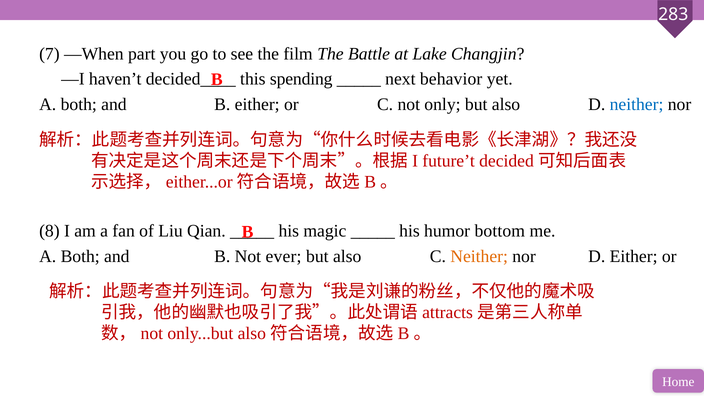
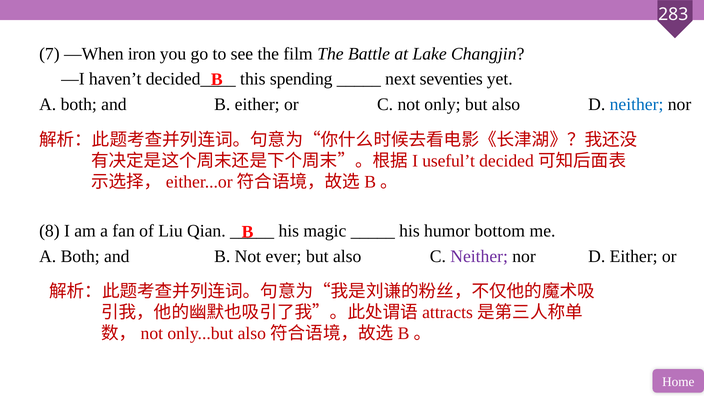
part: part -> iron
behavior: behavior -> seventies
future’t: future’t -> useful’t
Neither at (479, 257) colour: orange -> purple
